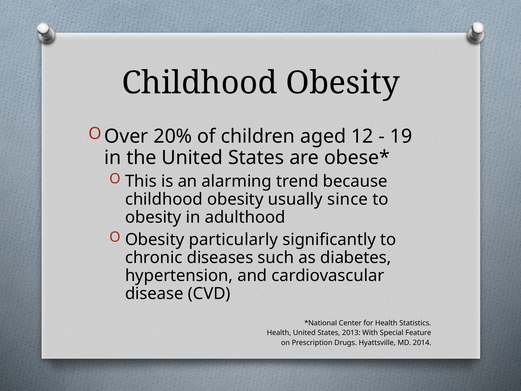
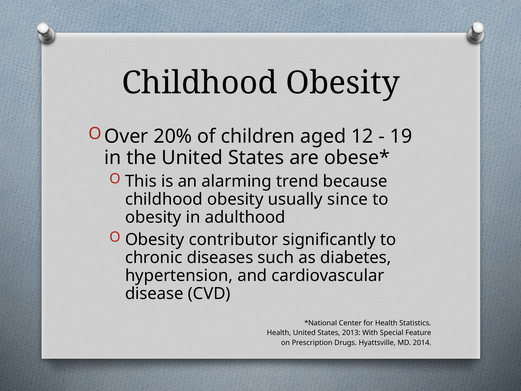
particularly: particularly -> contributor
